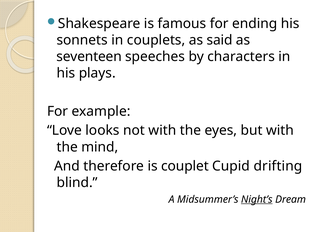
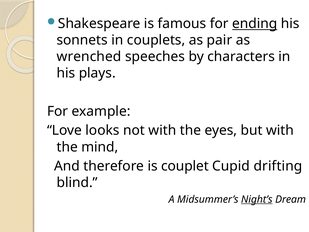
ending underline: none -> present
said: said -> pair
seventeen: seventeen -> wrenched
